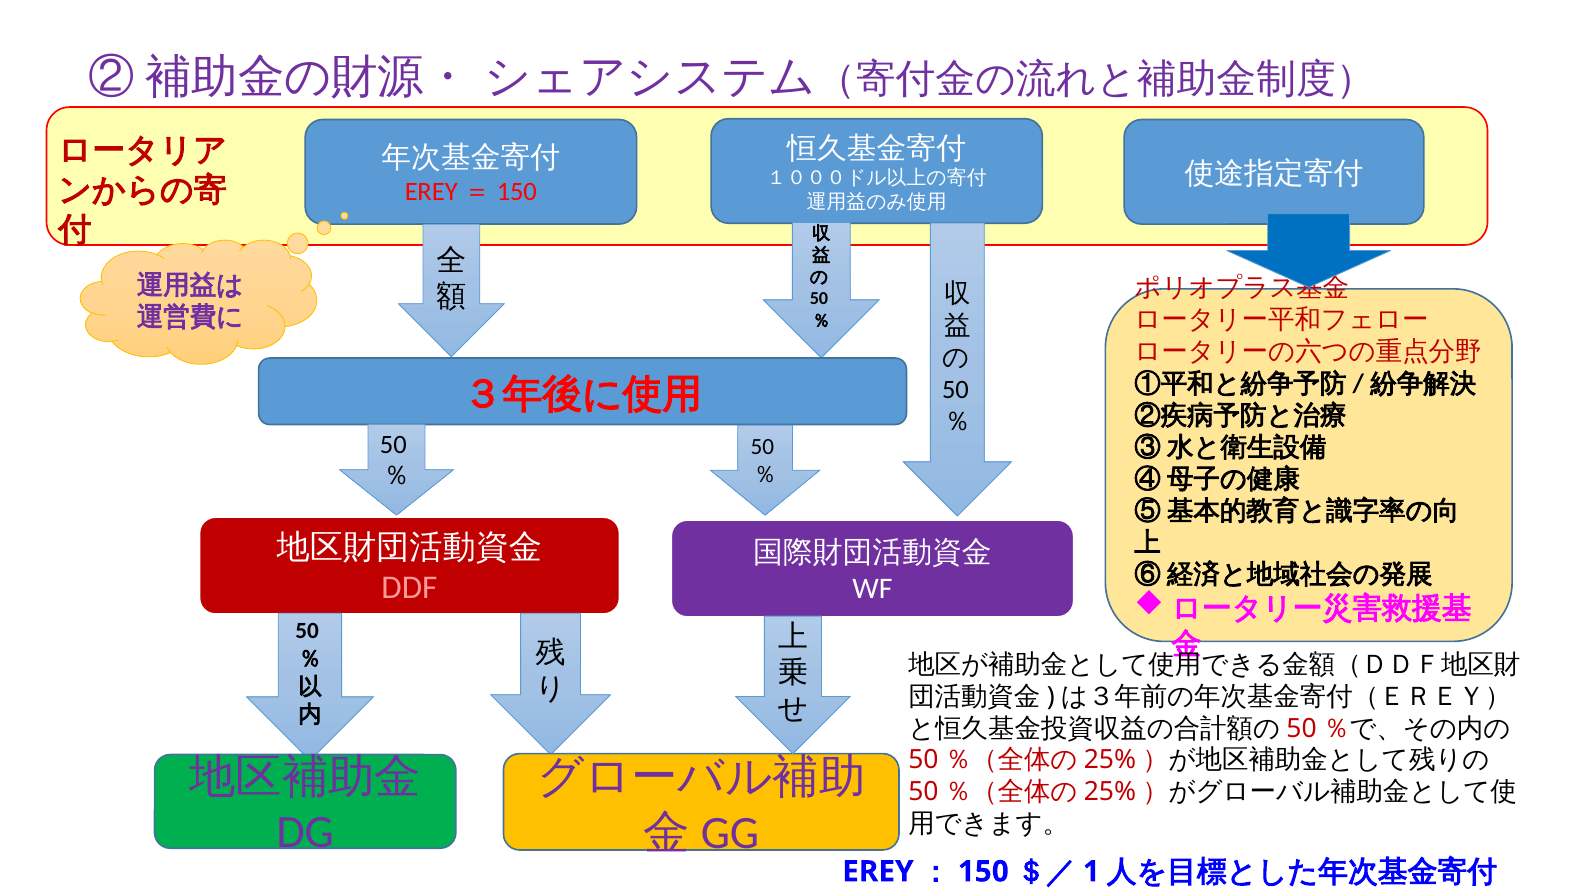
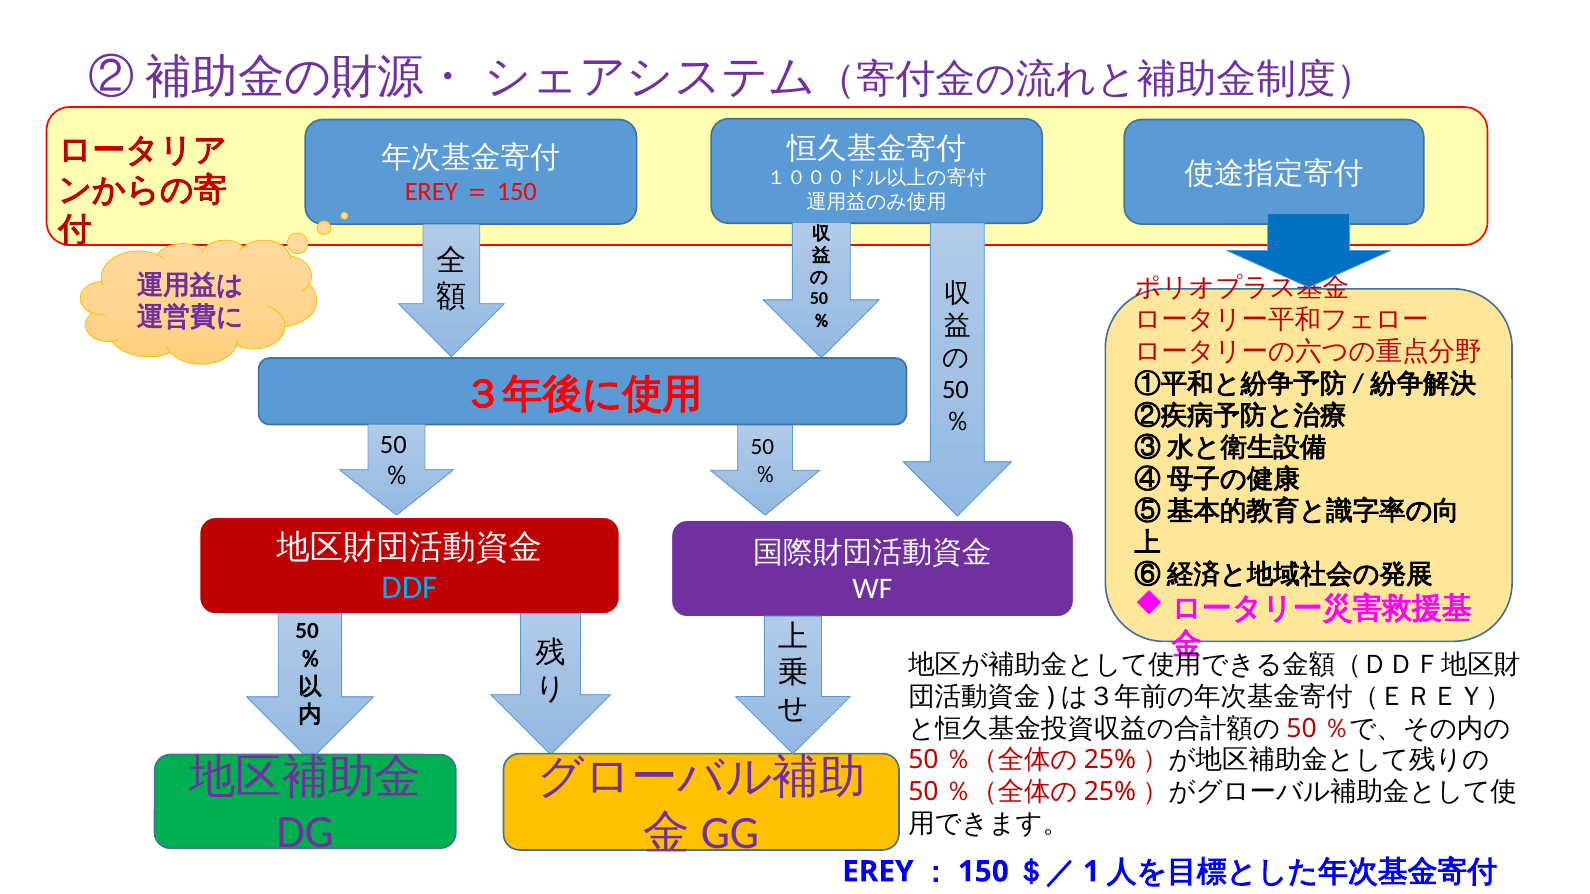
DDF colour: pink -> light blue
